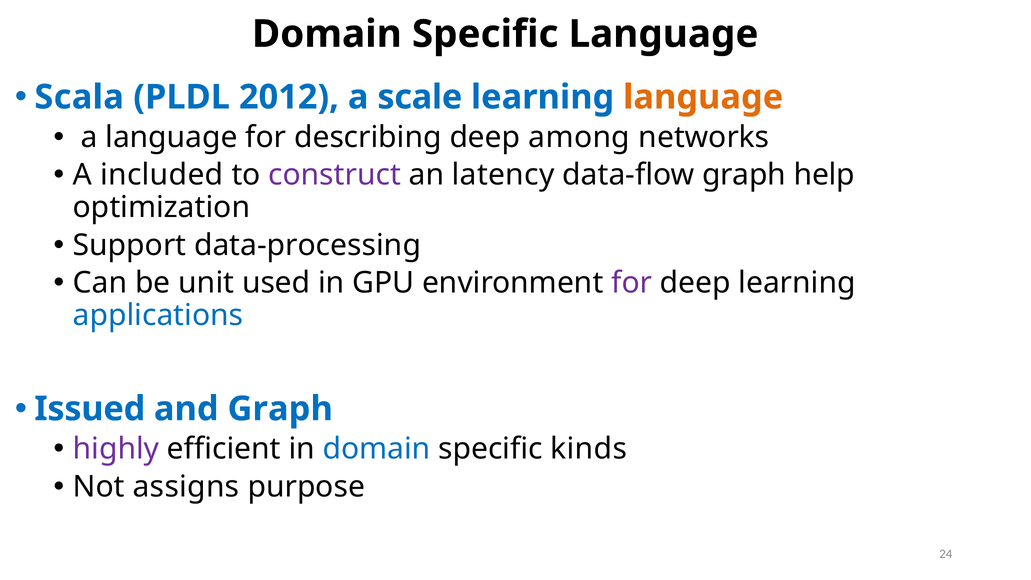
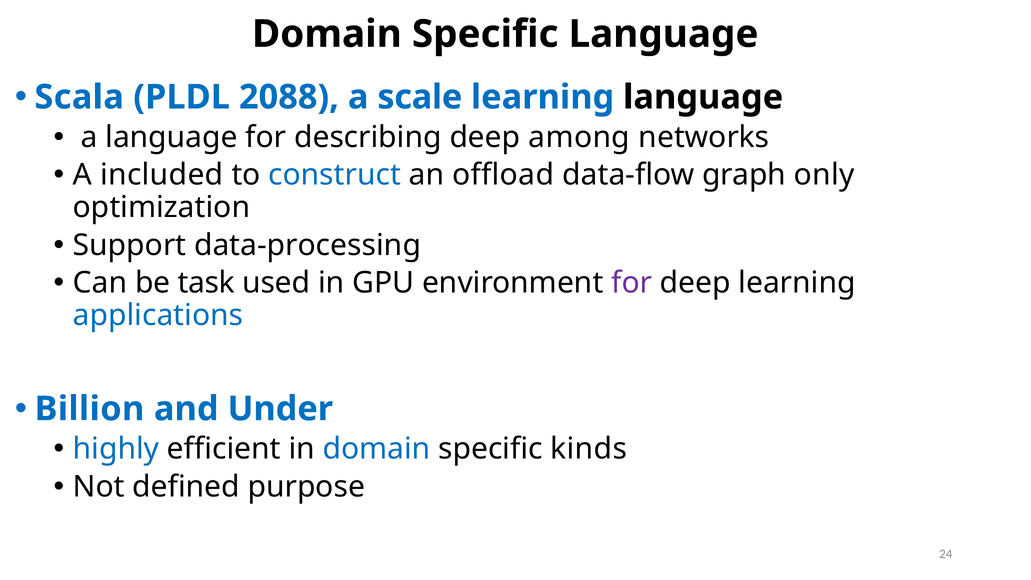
2012: 2012 -> 2088
language at (703, 97) colour: orange -> black
construct colour: purple -> blue
latency: latency -> offload
help: help -> only
unit: unit -> task
Issued: Issued -> Billion
and Graph: Graph -> Under
highly colour: purple -> blue
assigns: assigns -> defined
